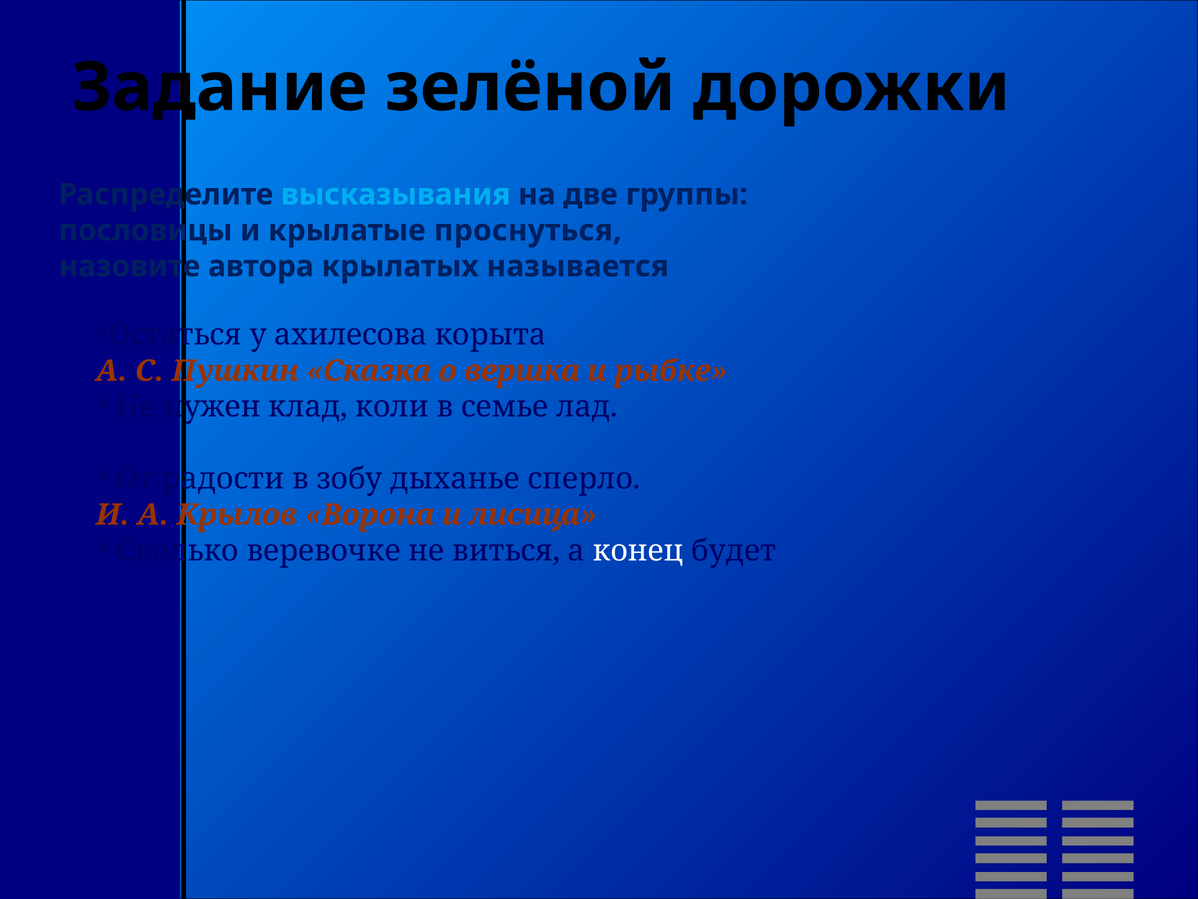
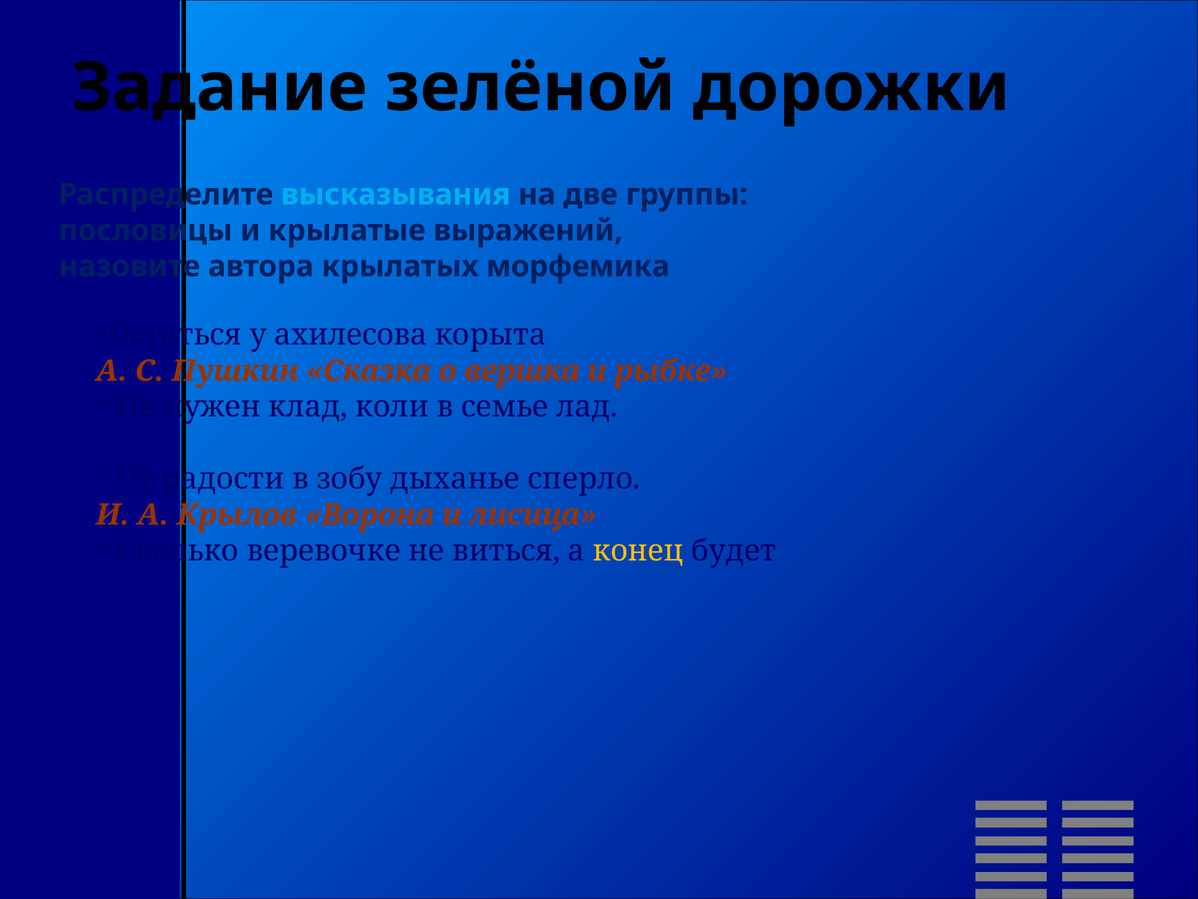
проснуться: проснуться -> выражений
называется: называется -> морфемика
конец colour: white -> yellow
